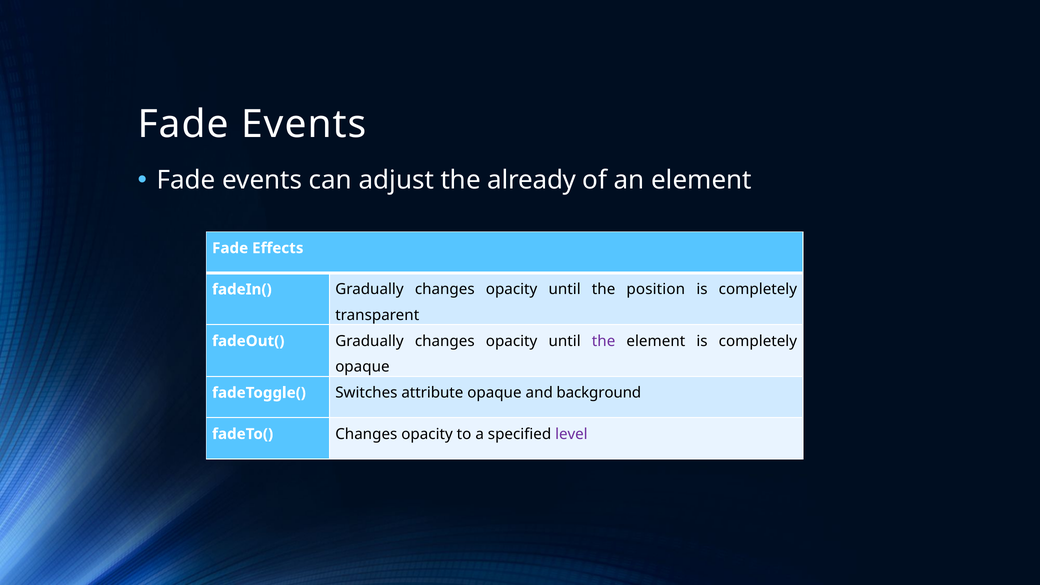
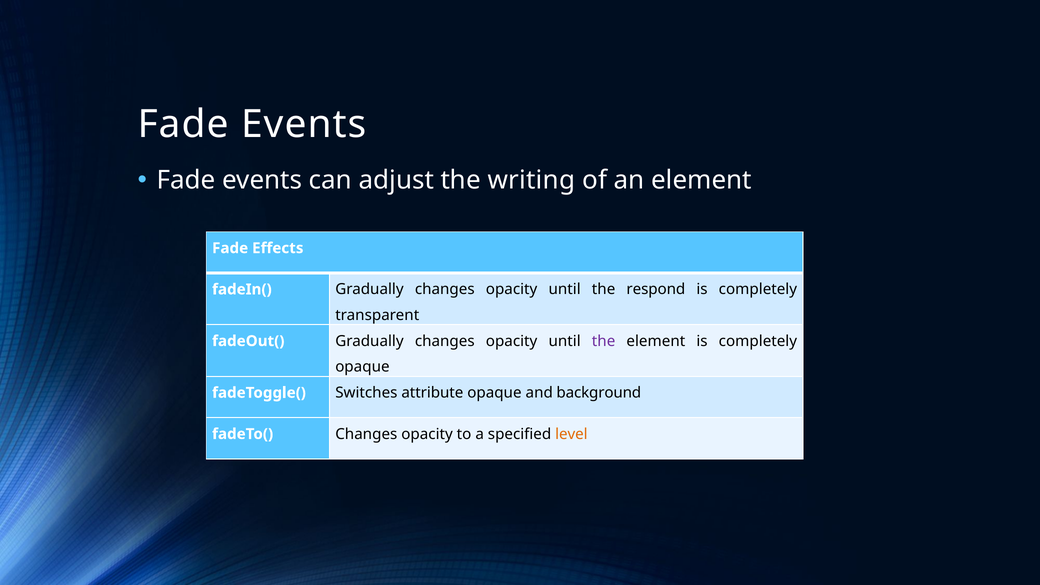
already: already -> writing
position: position -> respond
level colour: purple -> orange
